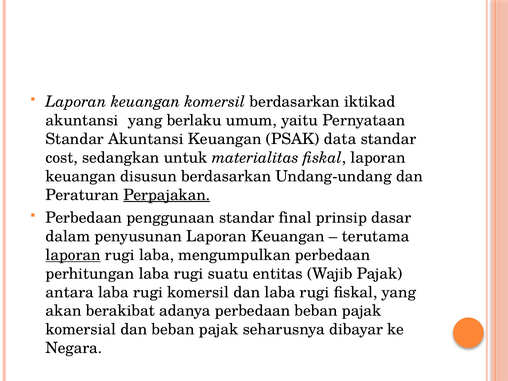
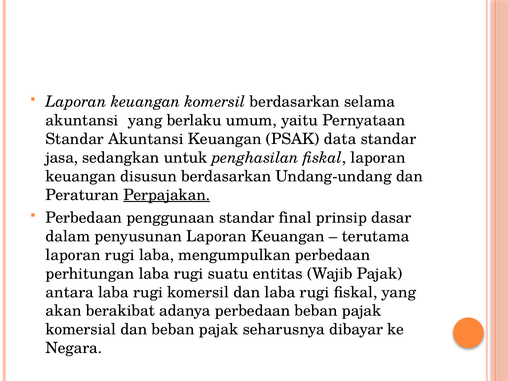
iktikad: iktikad -> selama
cost: cost -> jasa
materialitas: materialitas -> penghasilan
laporan at (73, 255) underline: present -> none
